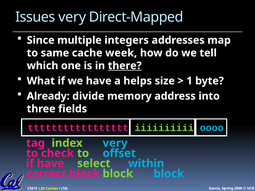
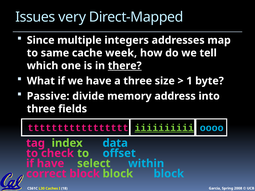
a helps: helps -> three
Already: Already -> Passive
iiiiiiiiii underline: none -> present
index very: very -> data
